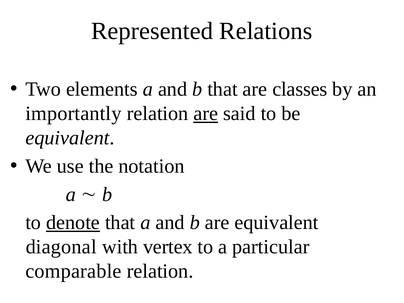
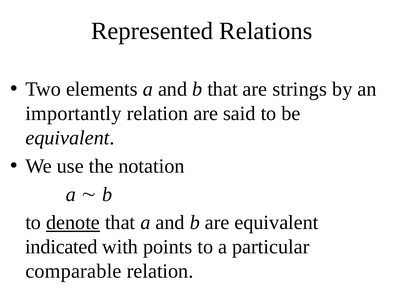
classes: classes -> strings
are at (206, 114) underline: present -> none
diagonal: diagonal -> indicated
vertex: vertex -> points
